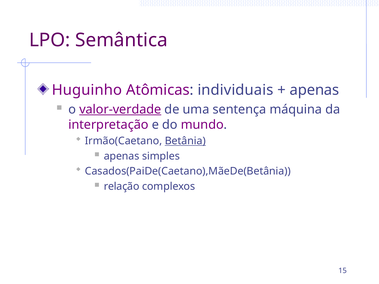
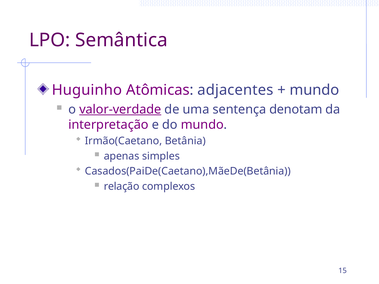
individuais: individuais -> adjacentes
apenas at (314, 90): apenas -> mundo
máquina: máquina -> denotam
Betânia underline: present -> none
